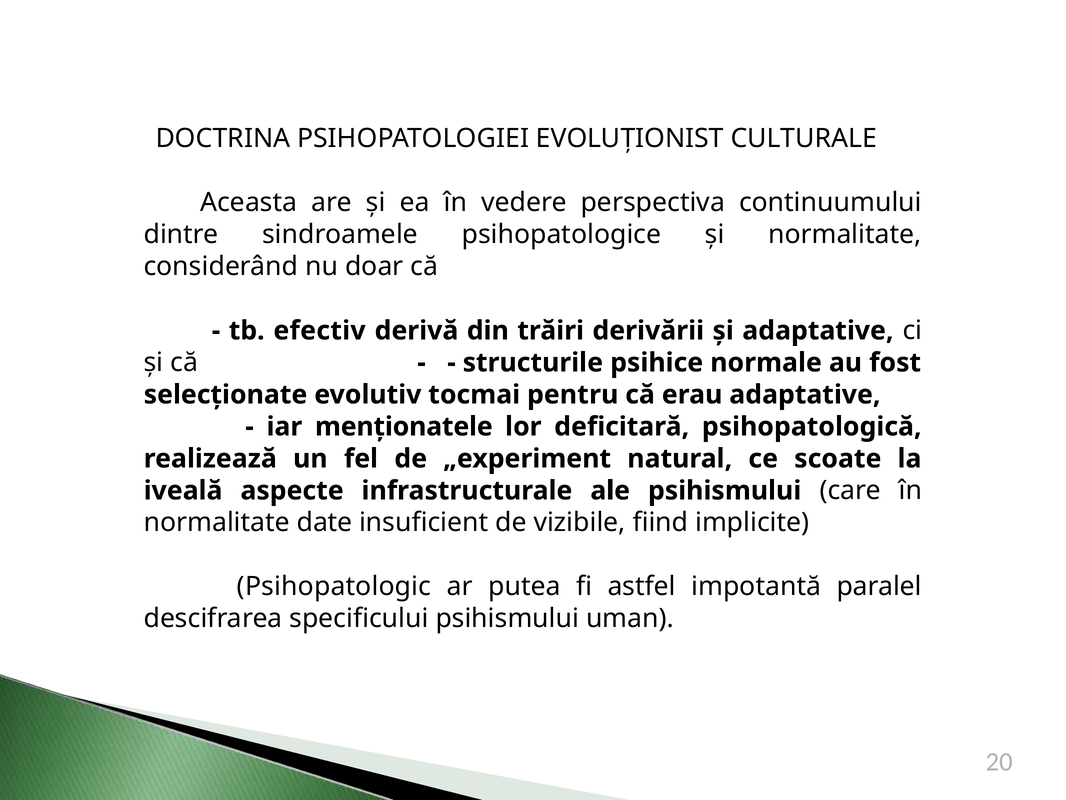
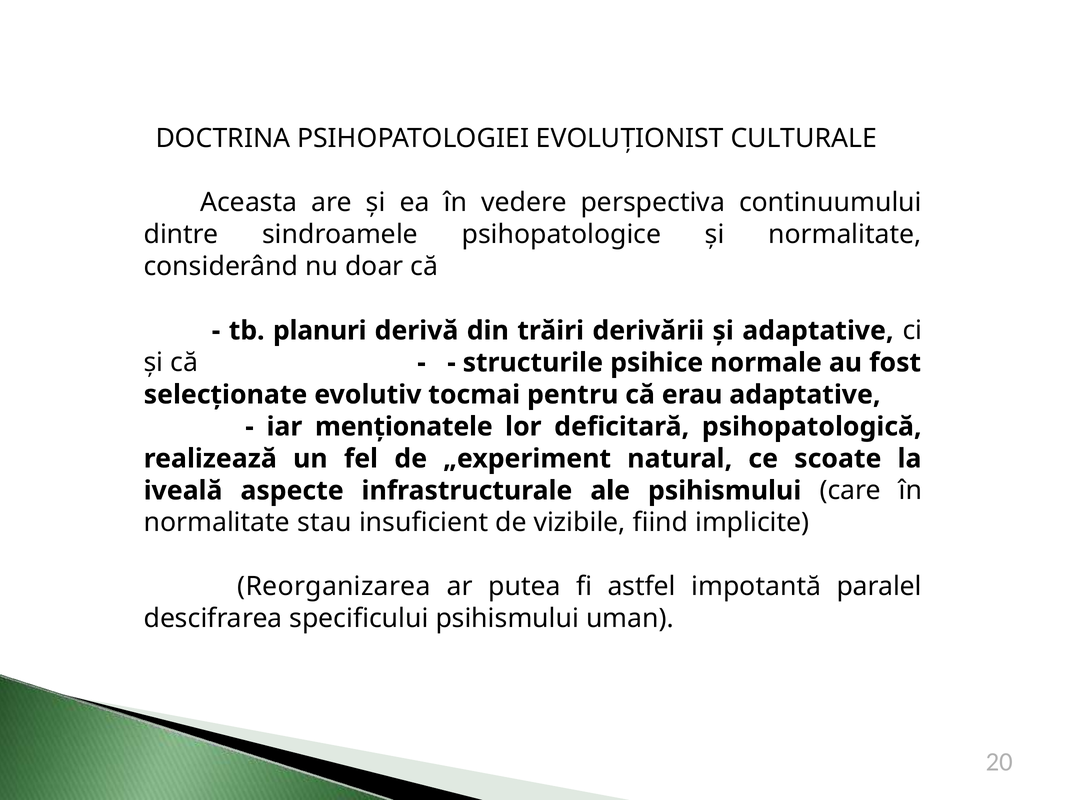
efectiv: efectiv -> planuri
date: date -> stau
Psihopatologic: Psihopatologic -> Reorganizarea
